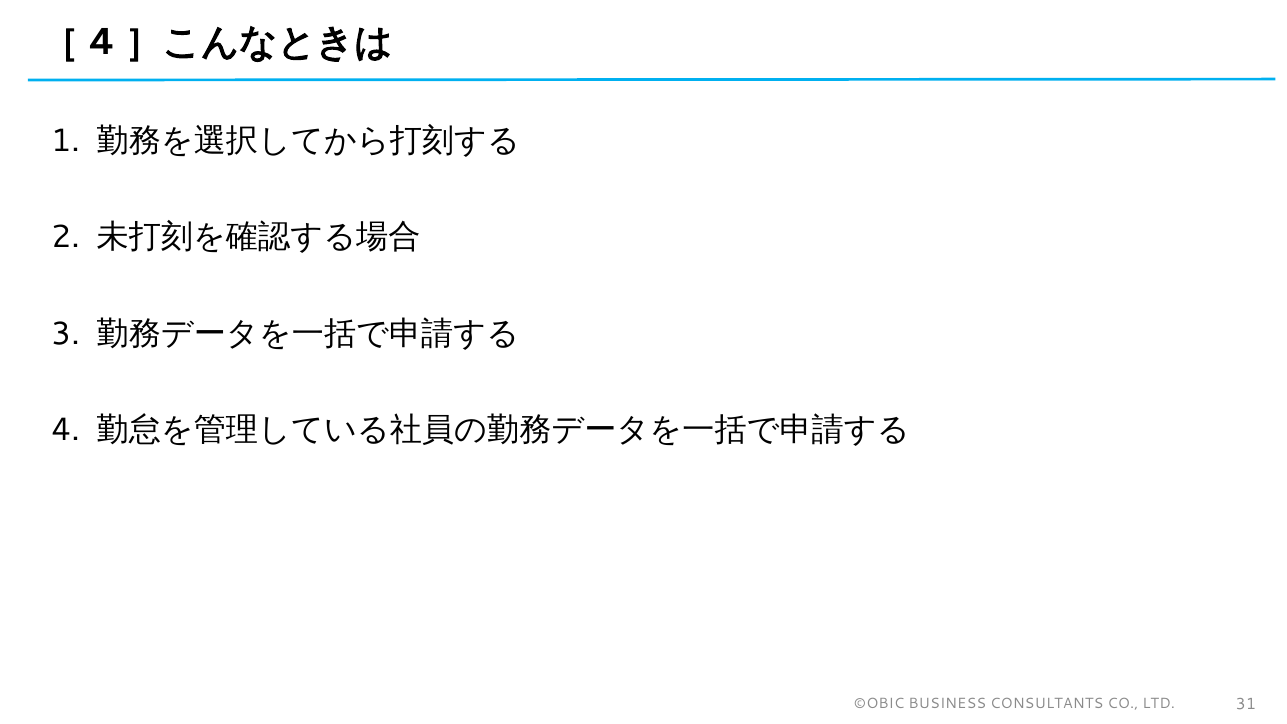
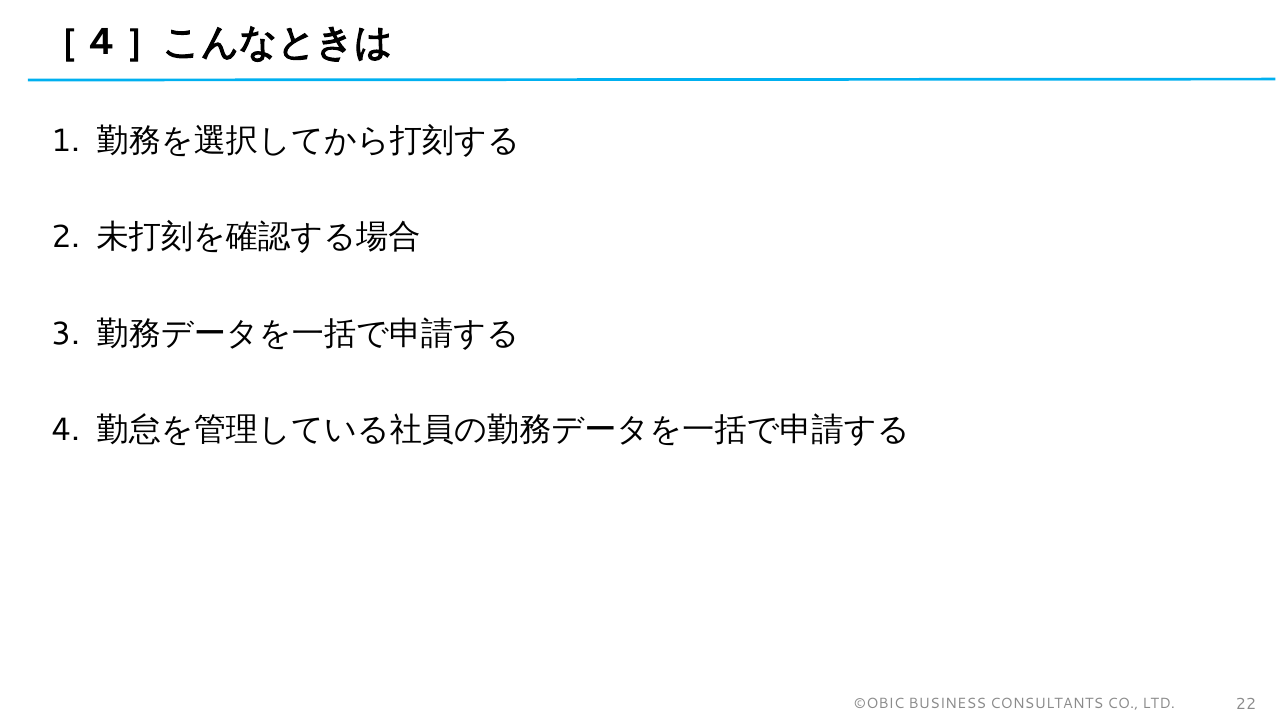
31: 31 -> 22
